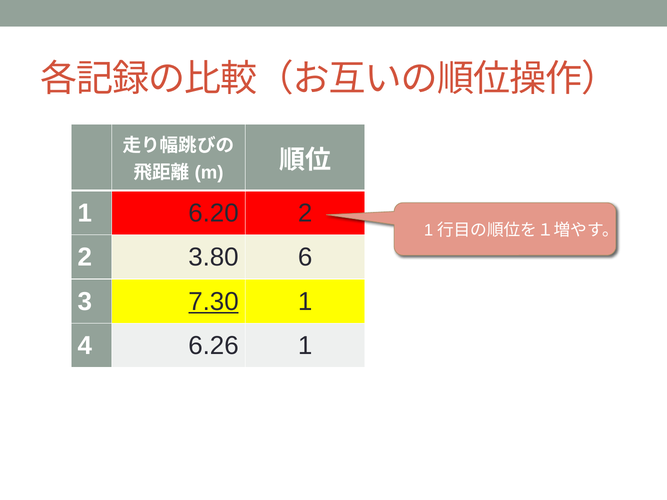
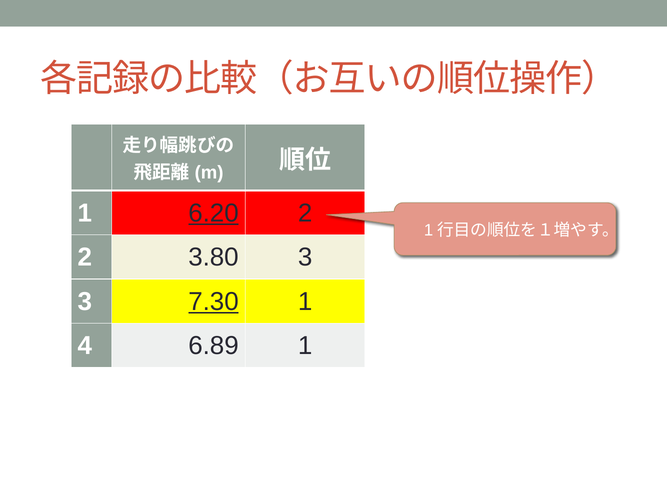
6.20 underline: none -> present
3.80 6: 6 -> 3
6.26: 6.26 -> 6.89
